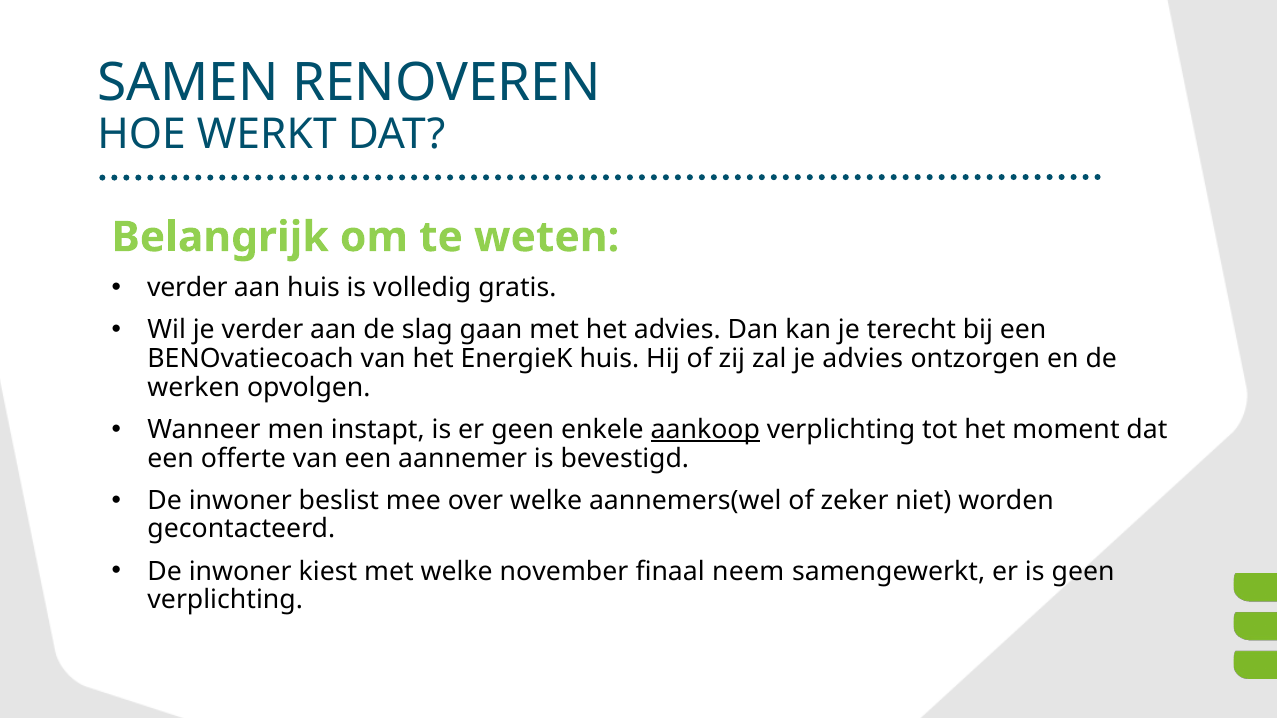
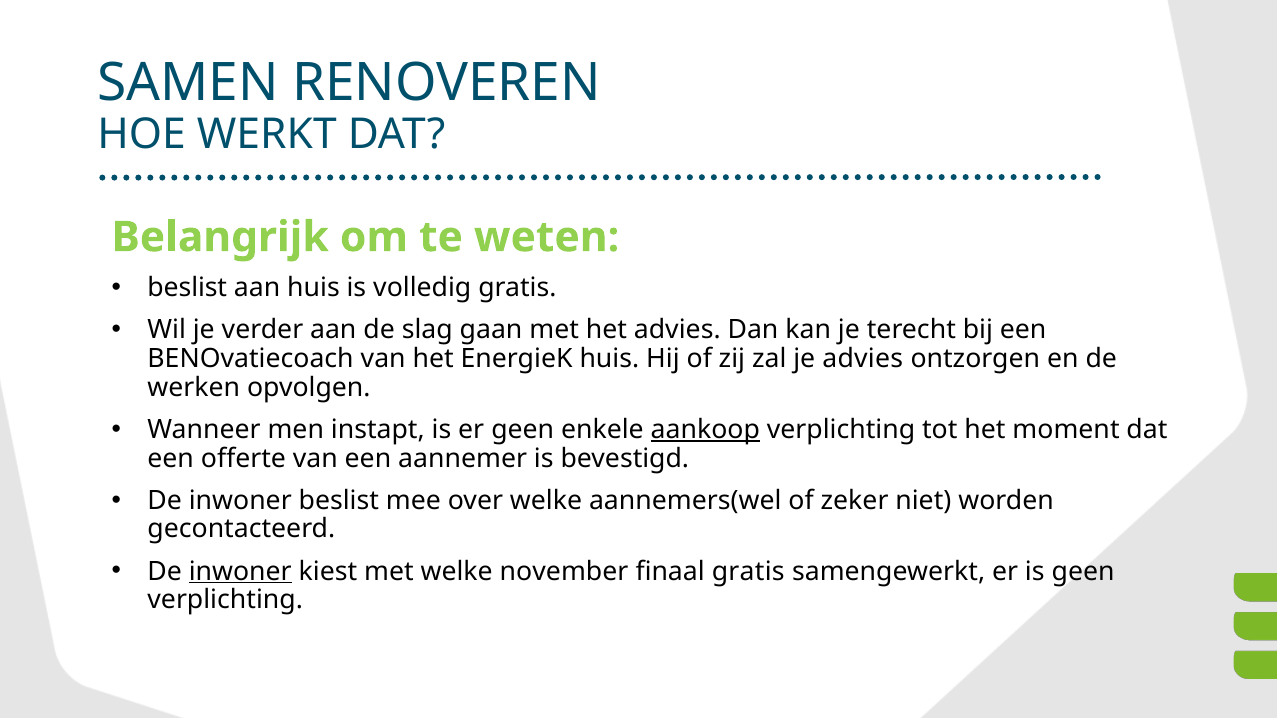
verder at (187, 288): verder -> beslist
inwoner at (240, 571) underline: none -> present
finaal neem: neem -> gratis
